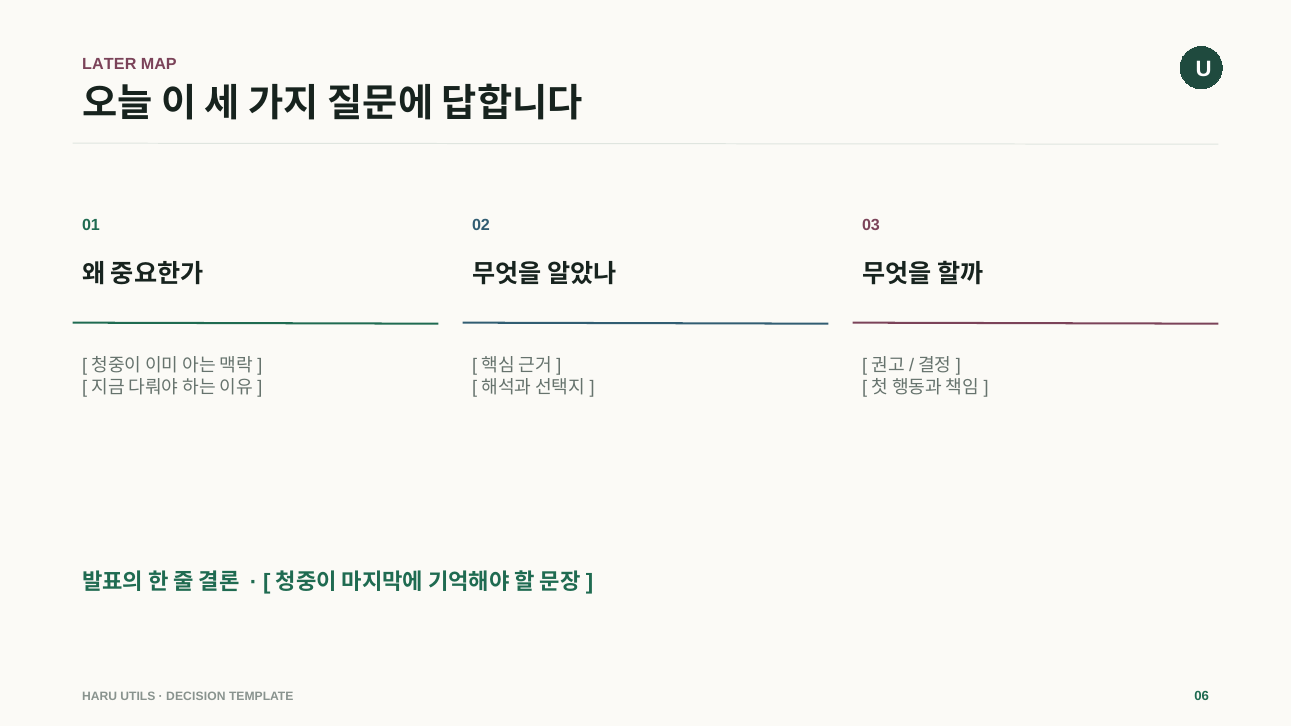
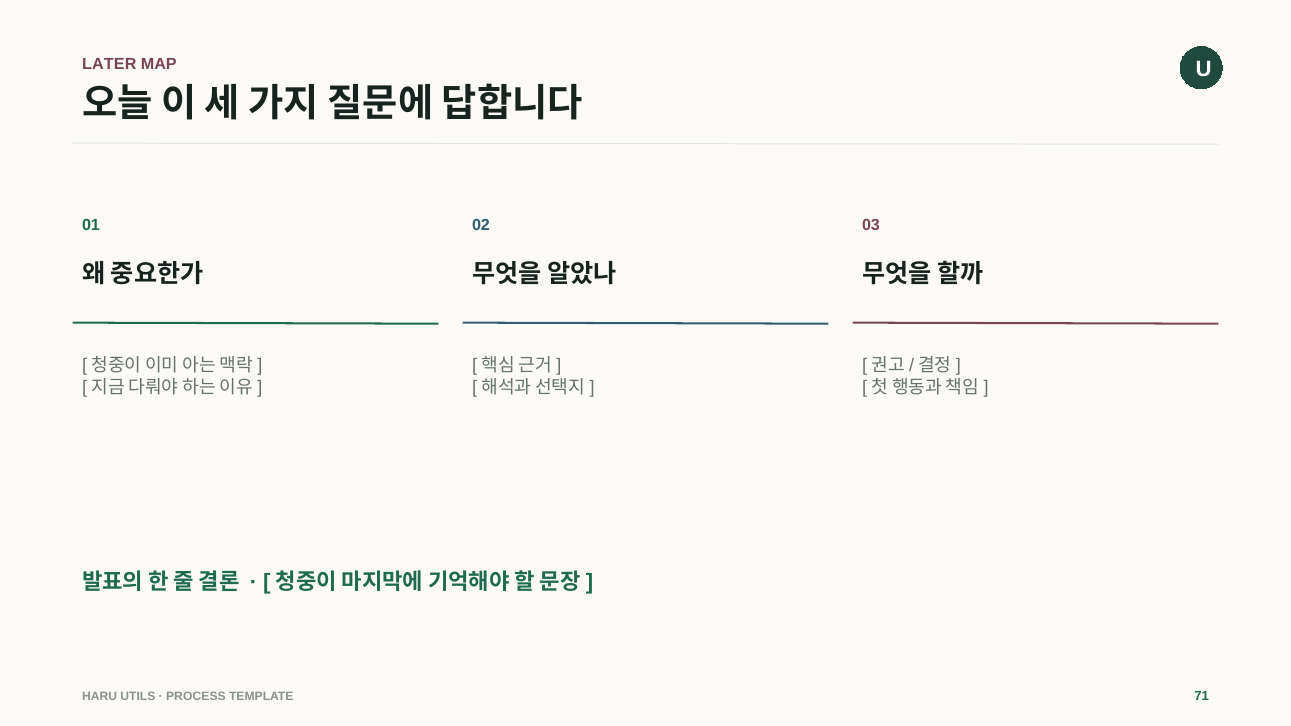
DECISION: DECISION -> PROCESS
06: 06 -> 71
